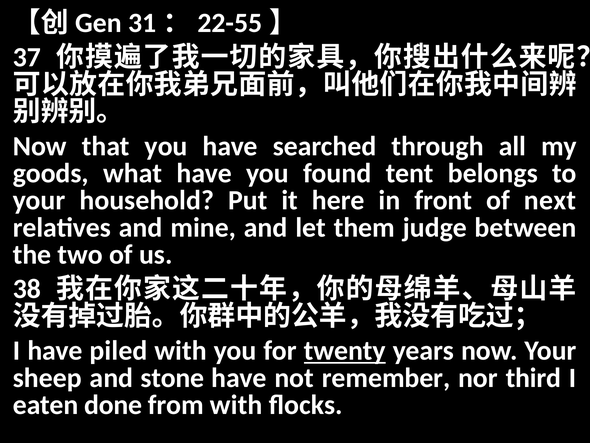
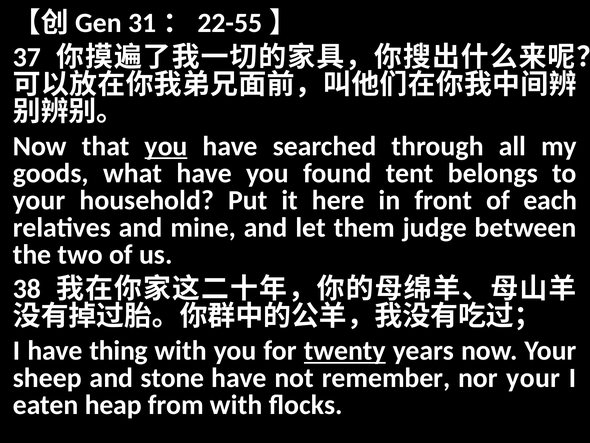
you at (166, 146) underline: none -> present
next: next -> each
piled: piled -> thing
nor third: third -> your
done: done -> heap
